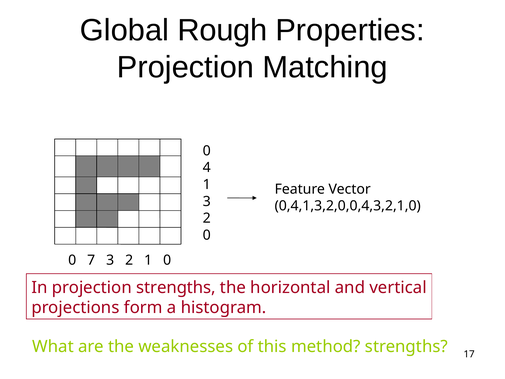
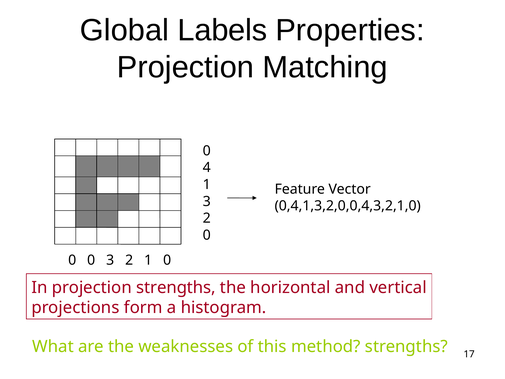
Rough: Rough -> Labels
7 at (91, 260): 7 -> 0
